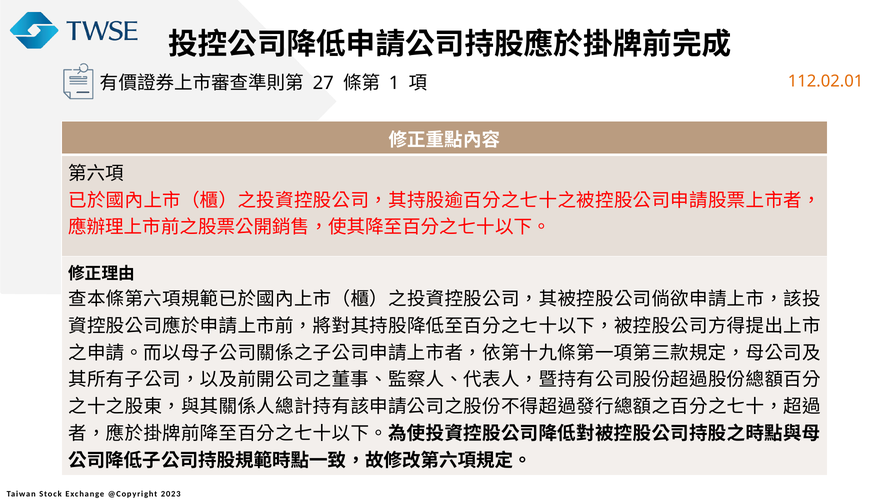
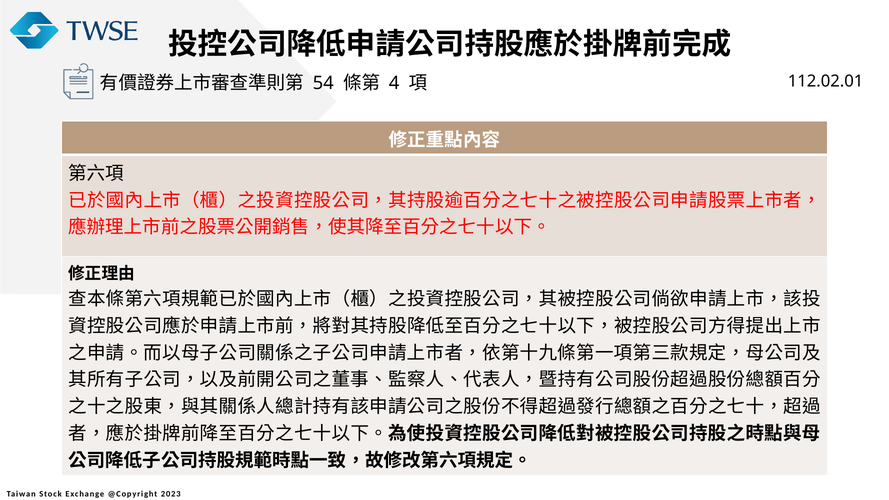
27: 27 -> 54
1: 1 -> 4
112.02.01 colour: orange -> black
